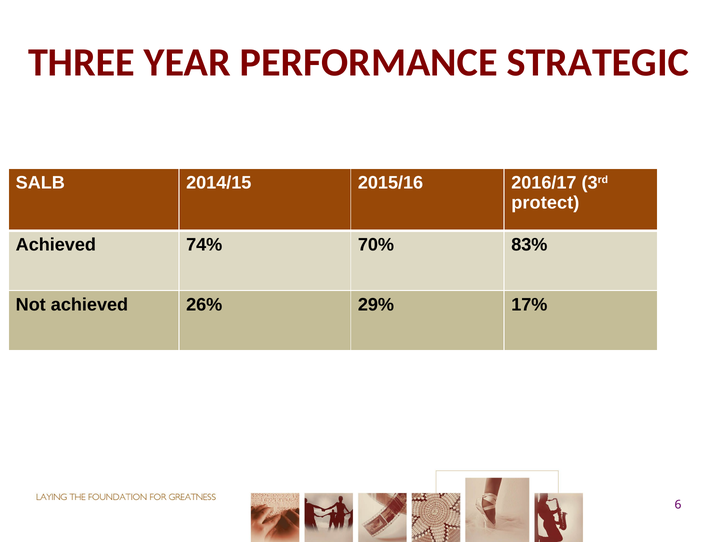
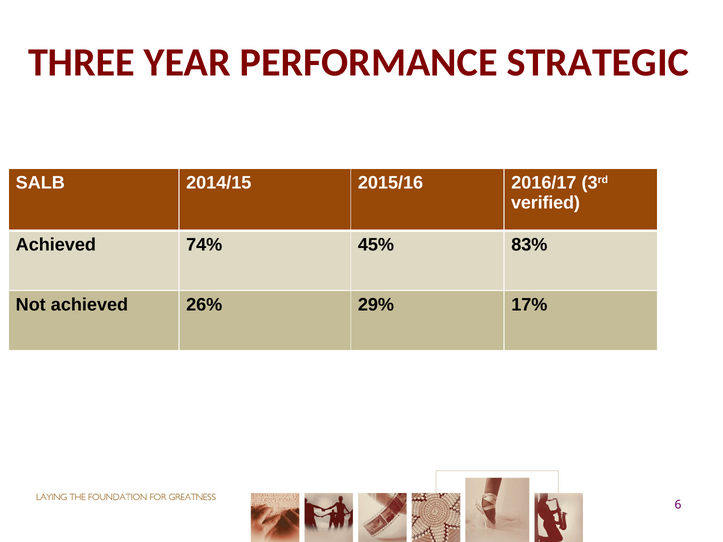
protect: protect -> verified
70%: 70% -> 45%
